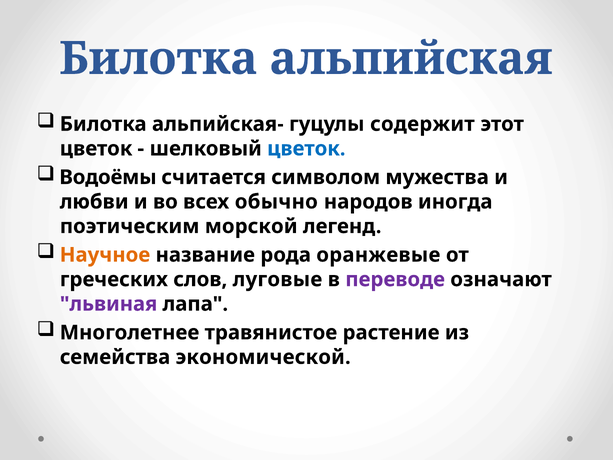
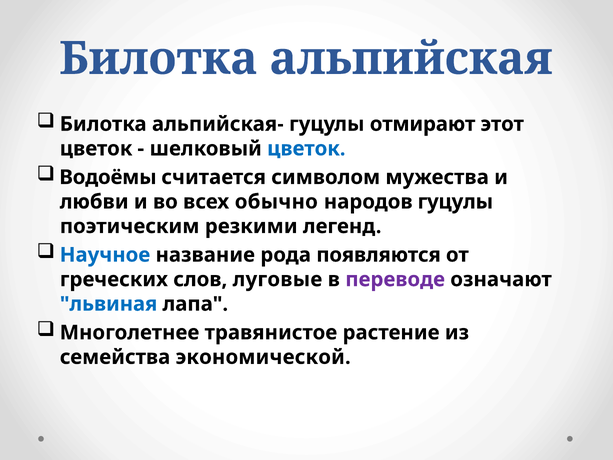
содержит: содержит -> отмирают
народов иногда: иногда -> гуцулы
морской: морской -> резкими
Научное colour: orange -> blue
оранжевые: оранжевые -> появляются
львиная colour: purple -> blue
